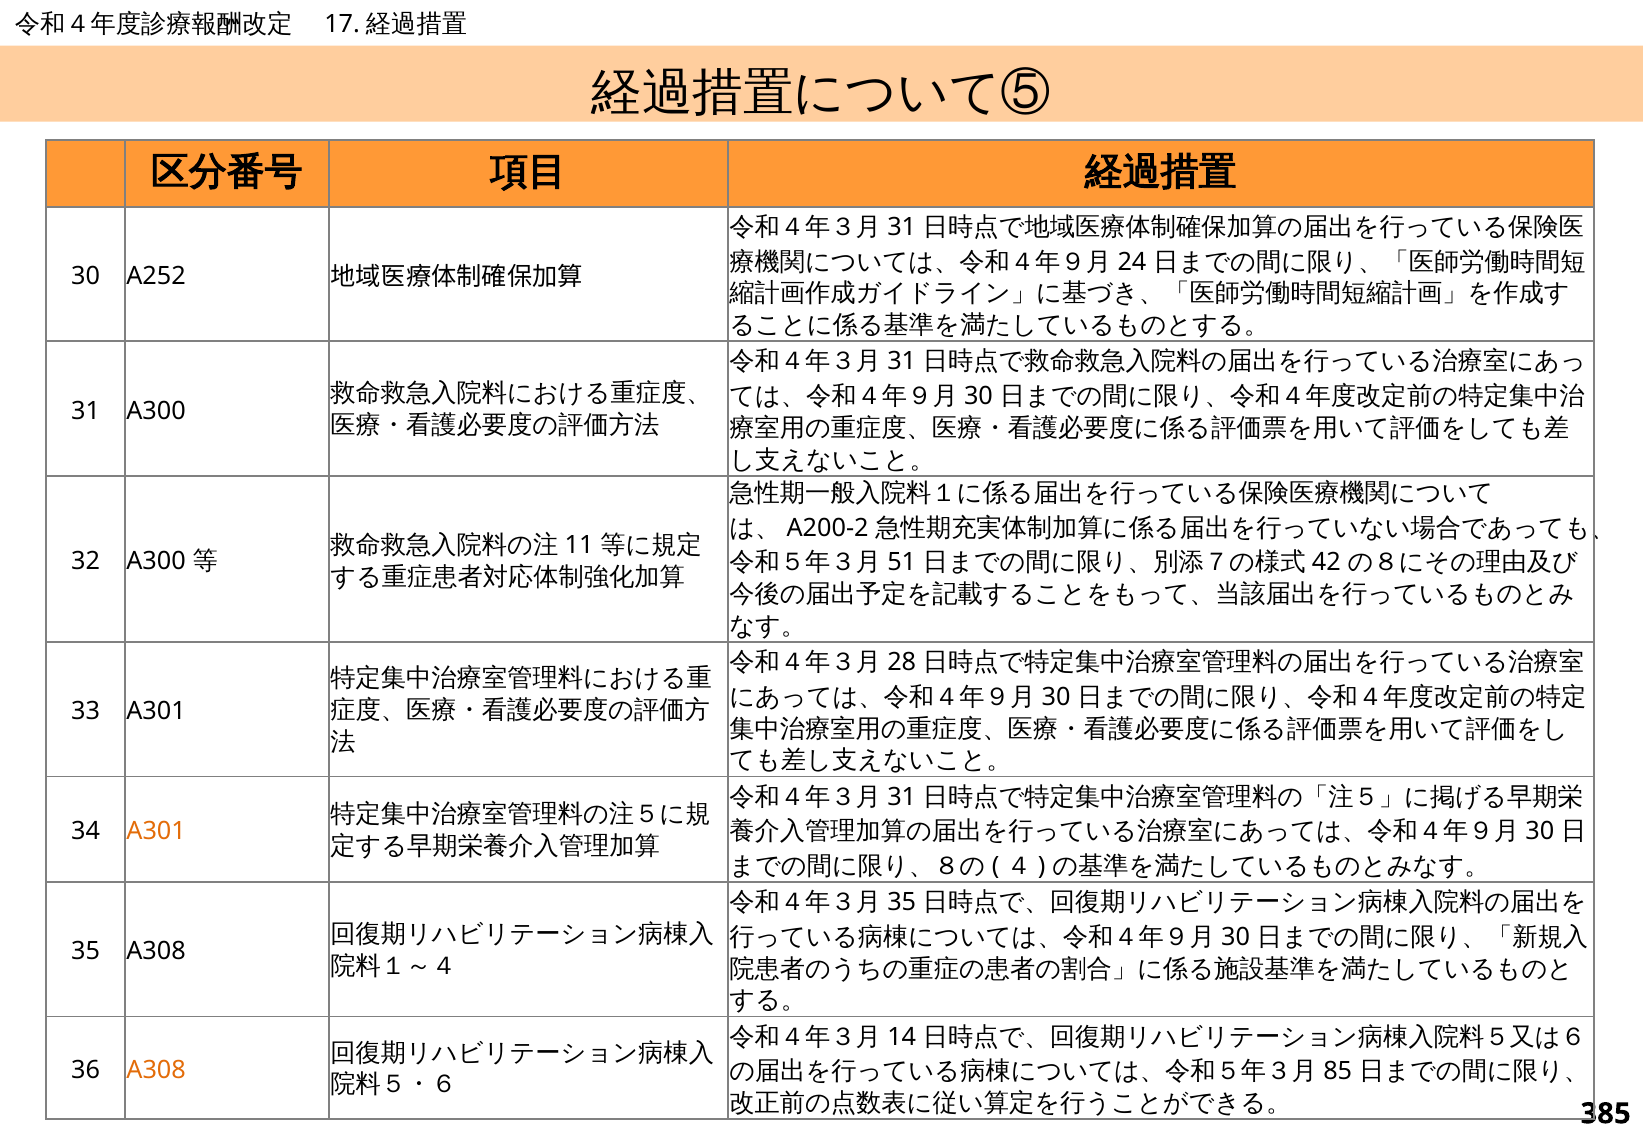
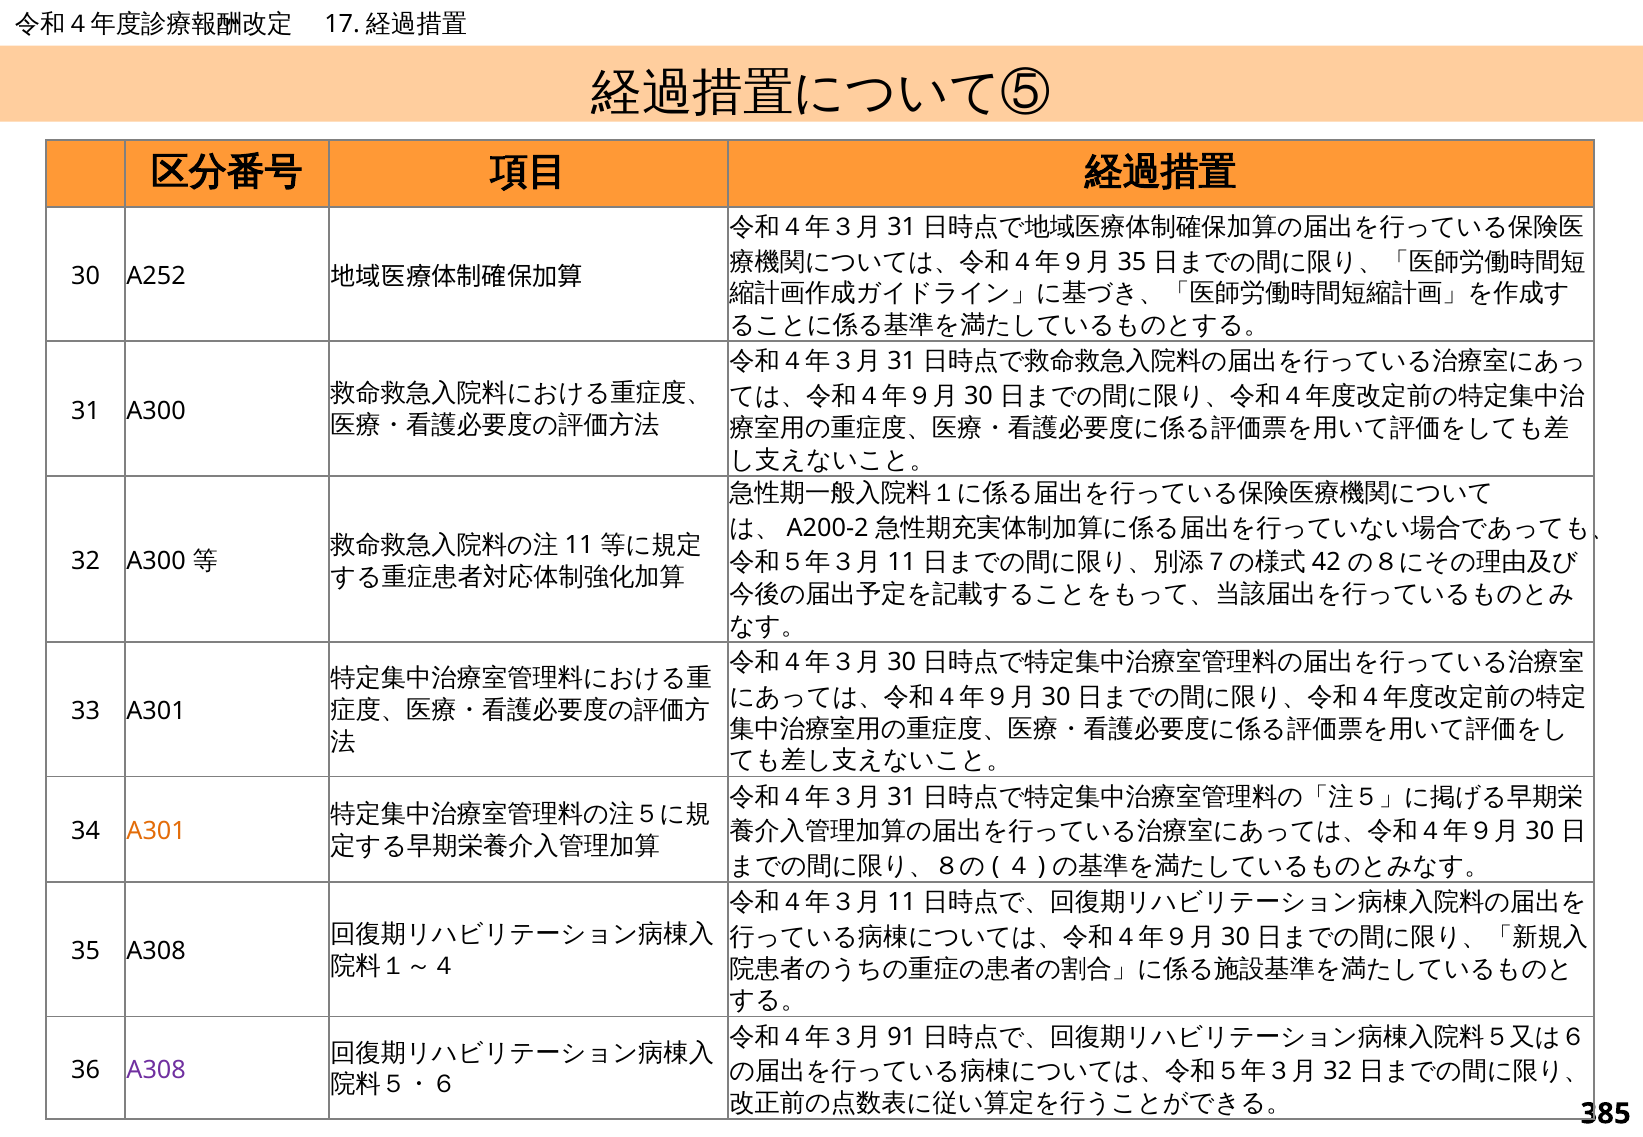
24 at (1132, 262): 24 -> 35
51 at (902, 563): 51 -> 11
28 at (902, 663): 28 -> 30
35 at (902, 903): 35 -> 11
14: 14 -> 91
85 at (1338, 1072): 85 -> 32
A308 at (156, 1071) colour: orange -> purple
